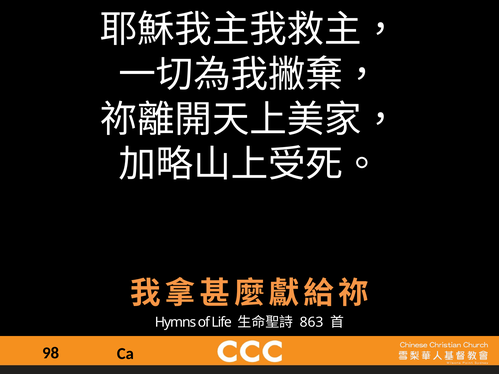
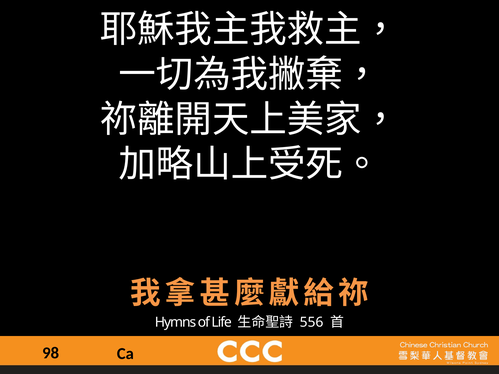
863: 863 -> 556
